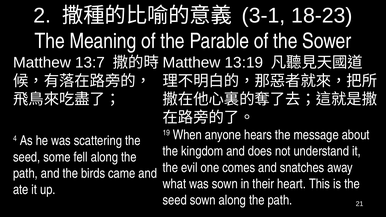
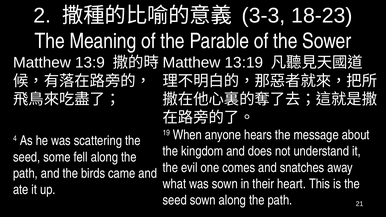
3-1: 3-1 -> 3-3
13:7: 13:7 -> 13:9
